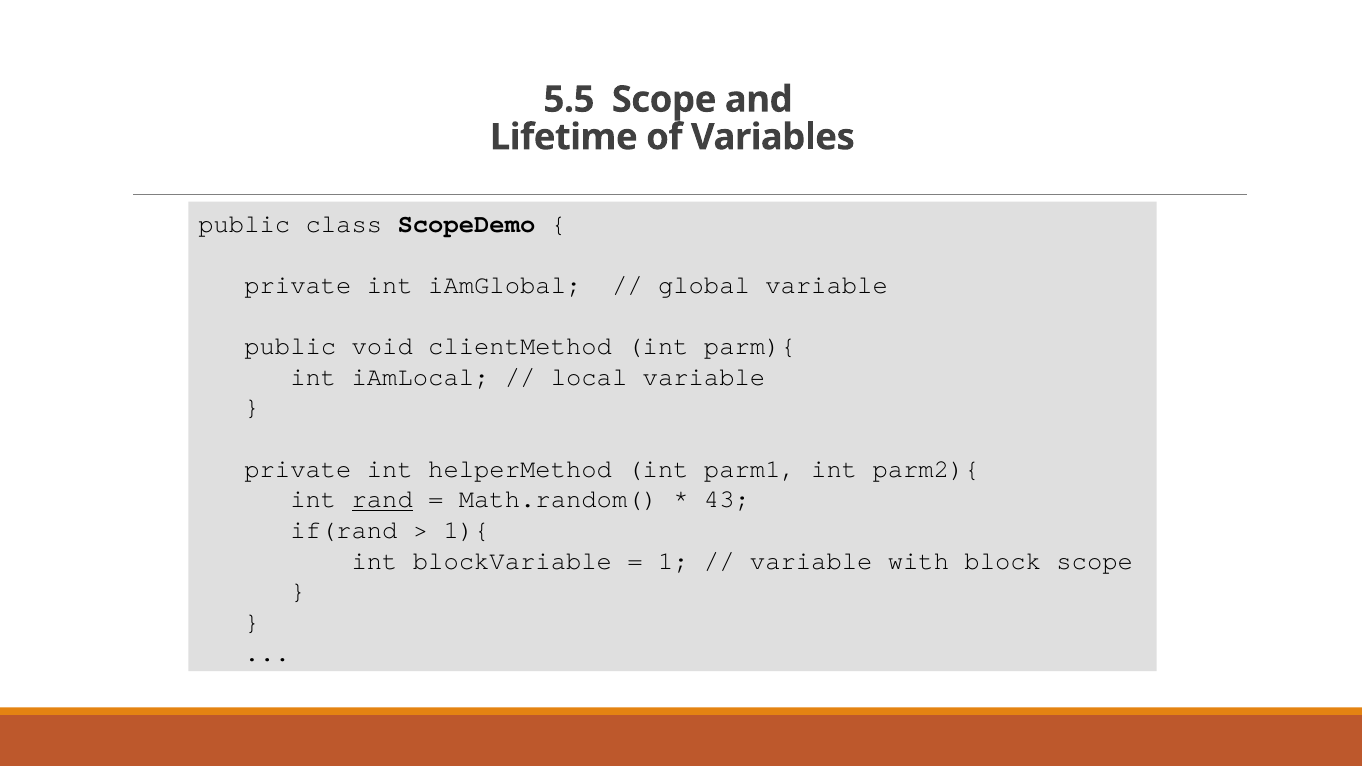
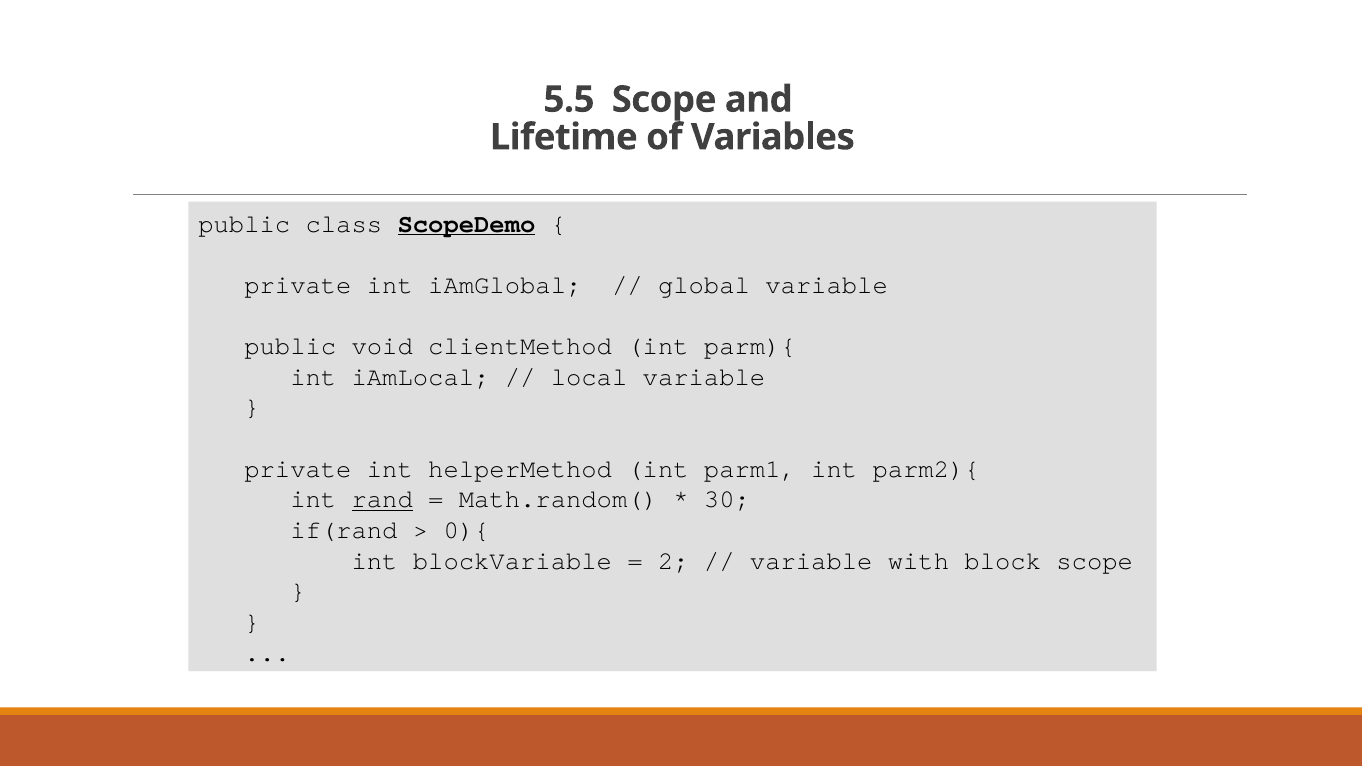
ScopeDemo underline: none -> present
43: 43 -> 30
1){: 1){ -> 0){
1: 1 -> 2
